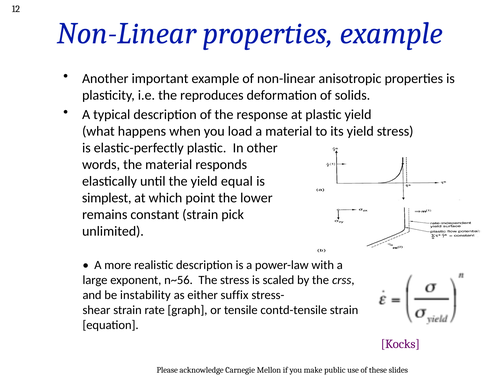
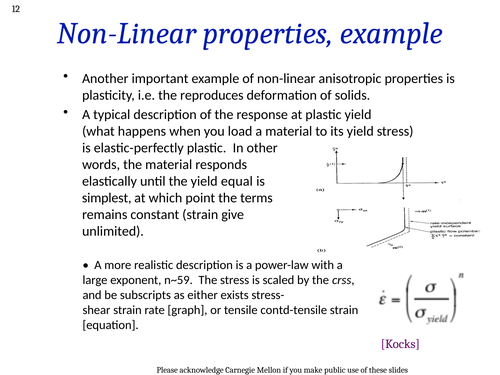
lower: lower -> terms
pick: pick -> give
n~56: n~56 -> n~59
instability: instability -> subscripts
suffix: suffix -> exists
